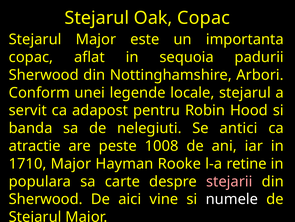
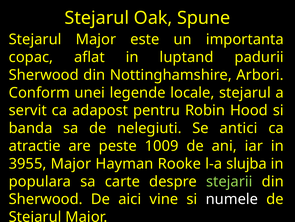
Oak Copac: Copac -> Spune
sequoia: sequoia -> luptand
1008: 1008 -> 1009
1710: 1710 -> 3955
retine: retine -> slujba
stejarii colour: pink -> light green
